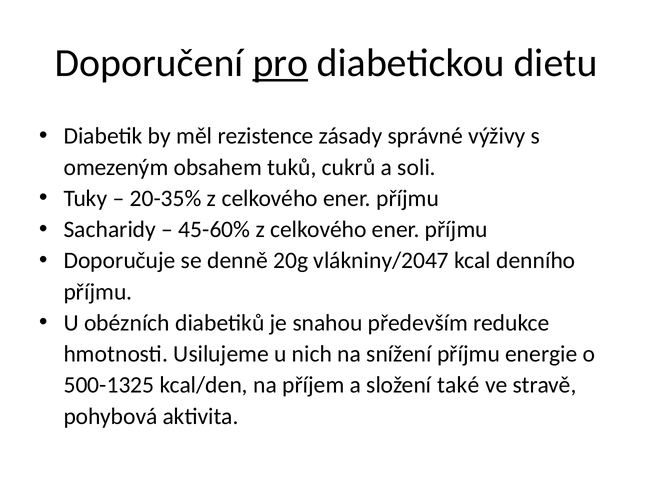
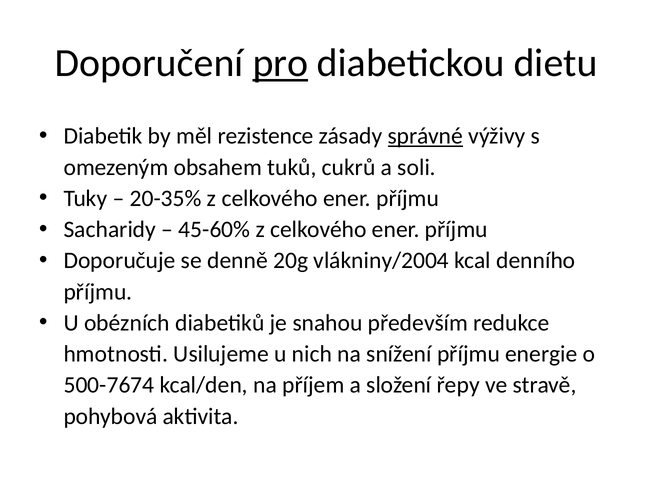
správné underline: none -> present
vlákniny/2047: vlákniny/2047 -> vlákniny/2004
500-1325: 500-1325 -> 500-7674
také: také -> řepy
